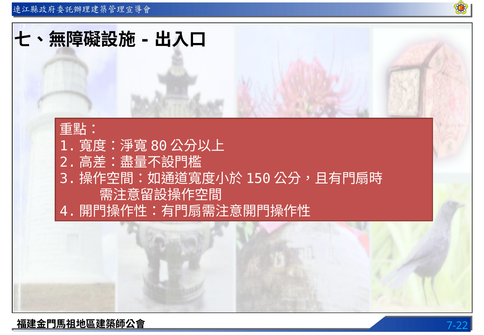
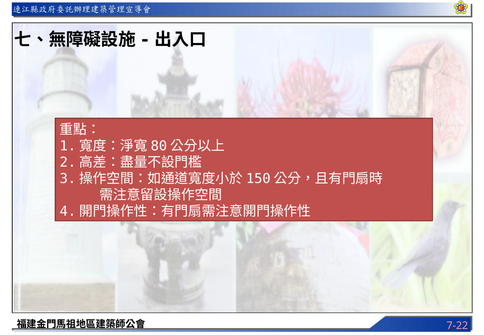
7-22 colour: light blue -> pink
